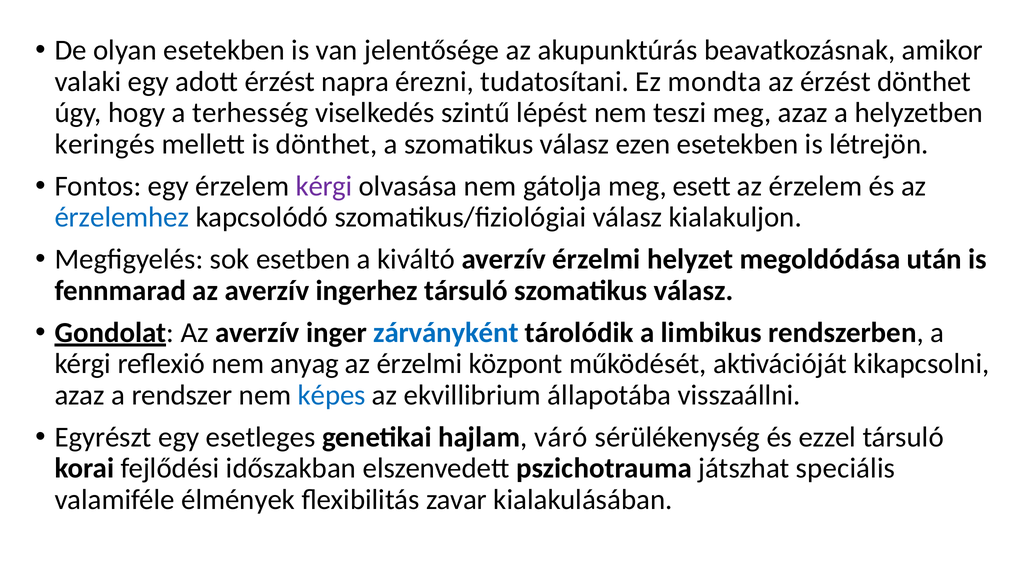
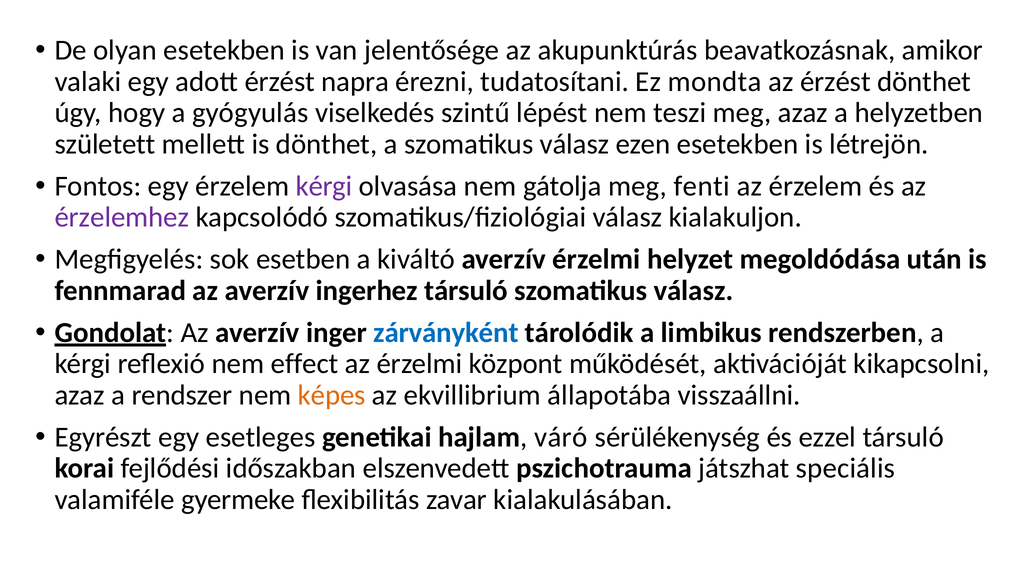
terhesség: terhesség -> gyógyulás
keringés: keringés -> született
esett: esett -> fenti
érzelemhez colour: blue -> purple
anyag: anyag -> effect
képes colour: blue -> orange
élmények: élmények -> gyermeke
